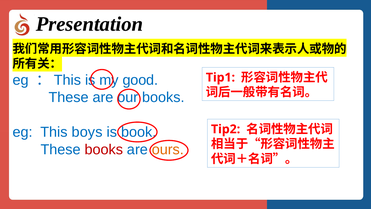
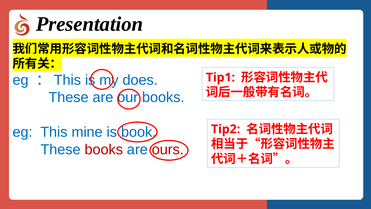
good: good -> does
boys: boys -> mine
ours colour: orange -> red
